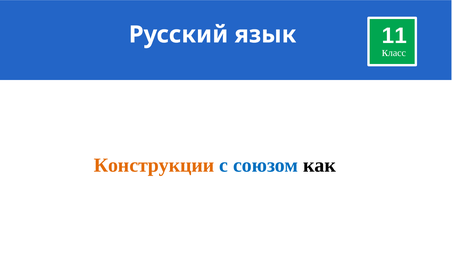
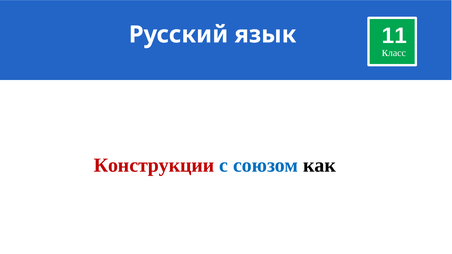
Конструкции colour: orange -> red
